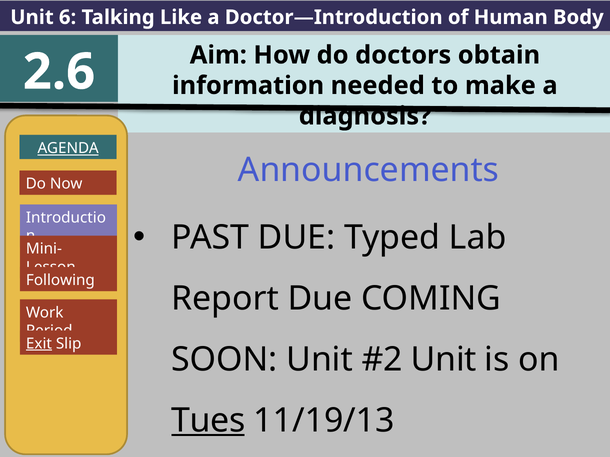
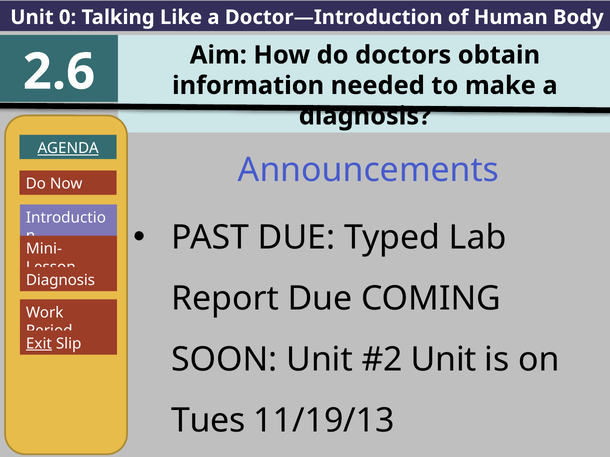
6: 6 -> 0
Following at (60, 280): Following -> Diagnosis
Tues underline: present -> none
